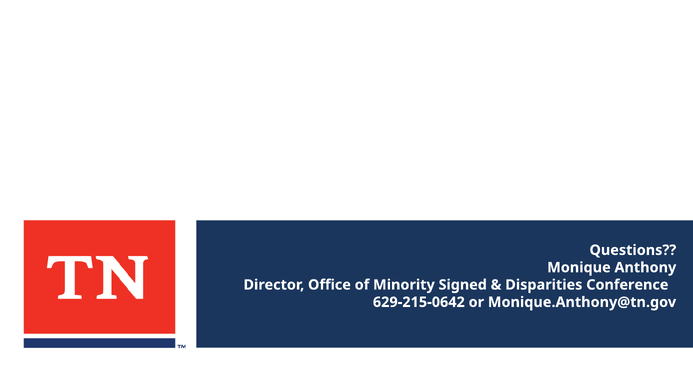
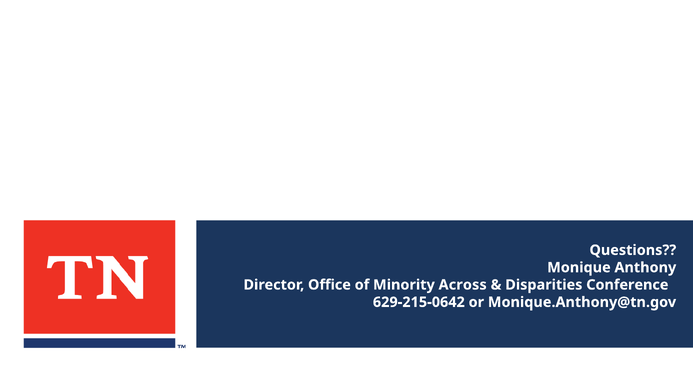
Signed: Signed -> Across
